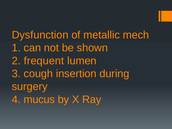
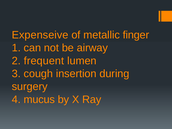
Dysfunction: Dysfunction -> Expenseive
mech: mech -> finger
shown: shown -> airway
